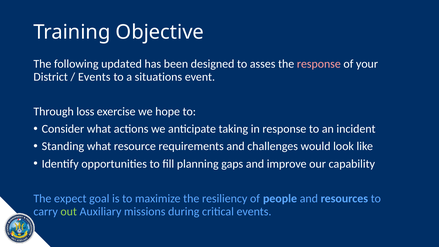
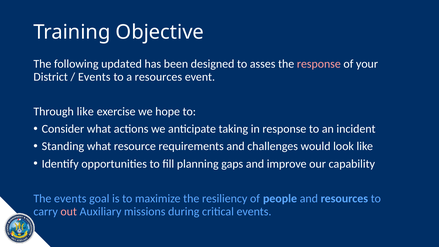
a situations: situations -> resources
Through loss: loss -> like
The expect: expect -> events
out colour: light green -> pink
